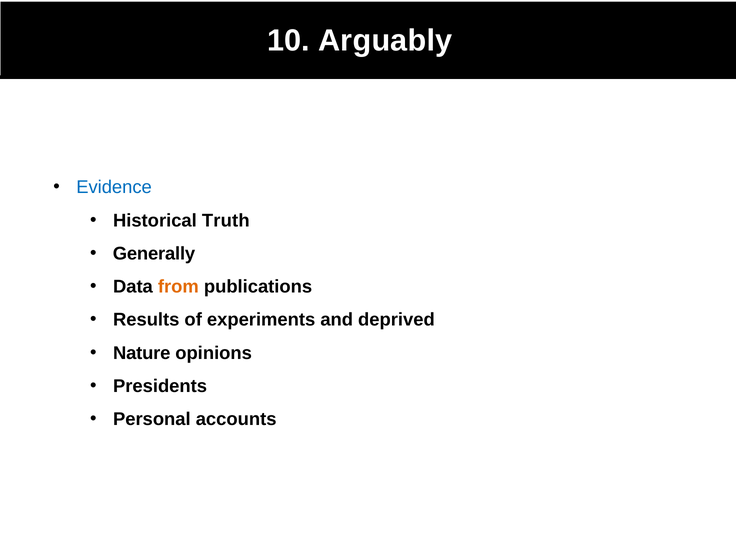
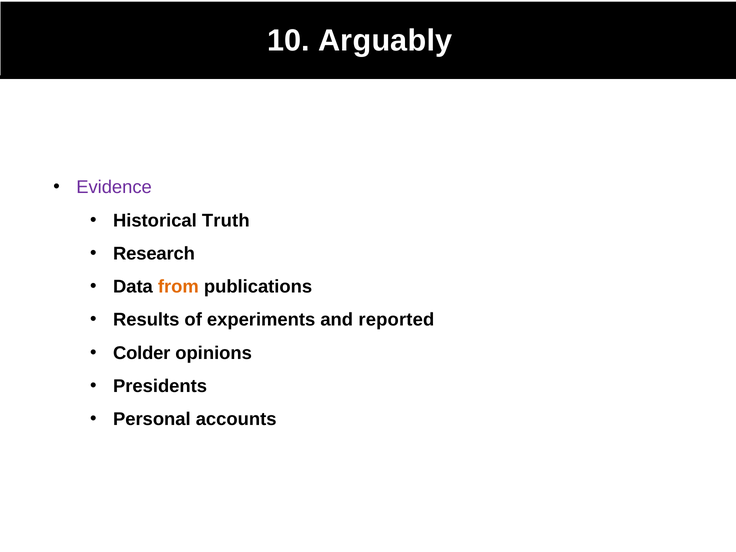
Evidence colour: blue -> purple
Generally: Generally -> Research
deprived: deprived -> reported
Nature: Nature -> Colder
